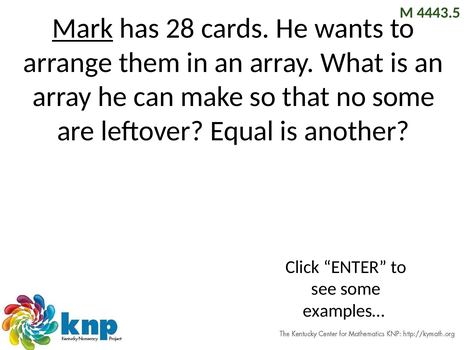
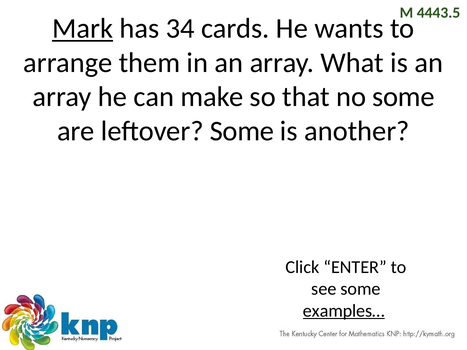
28: 28 -> 34
leftover Equal: Equal -> Some
examples… underline: none -> present
